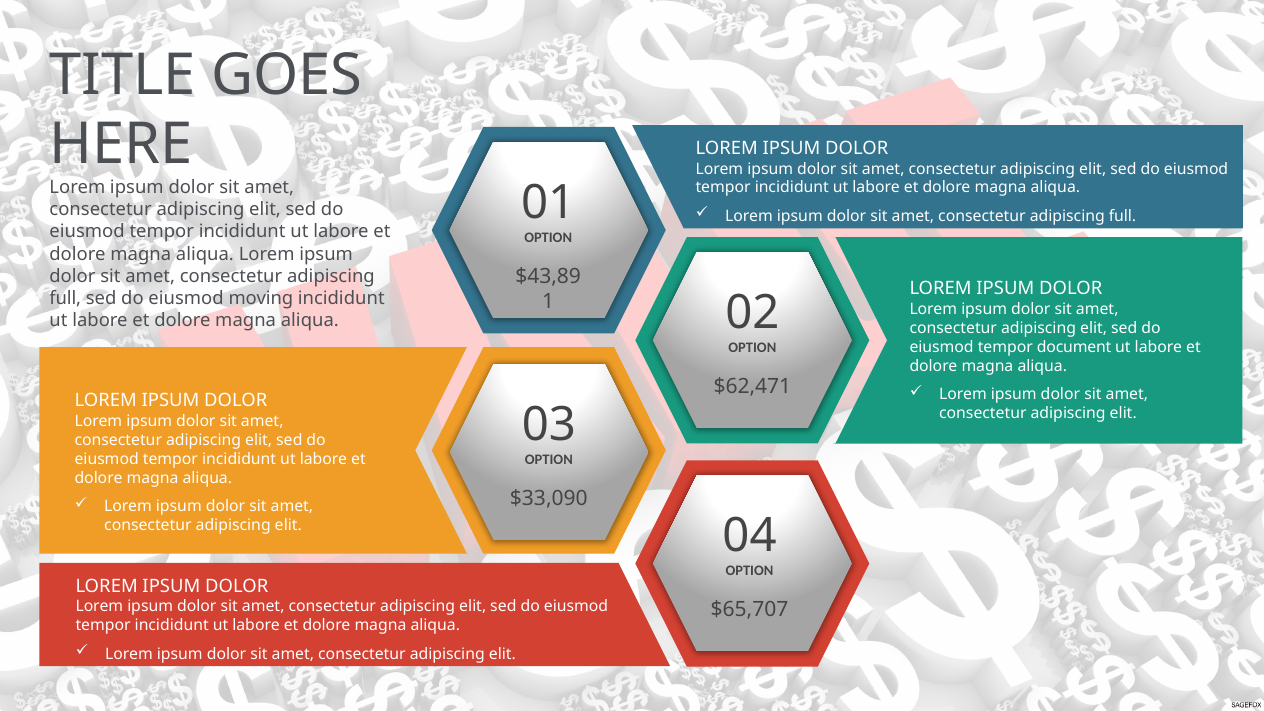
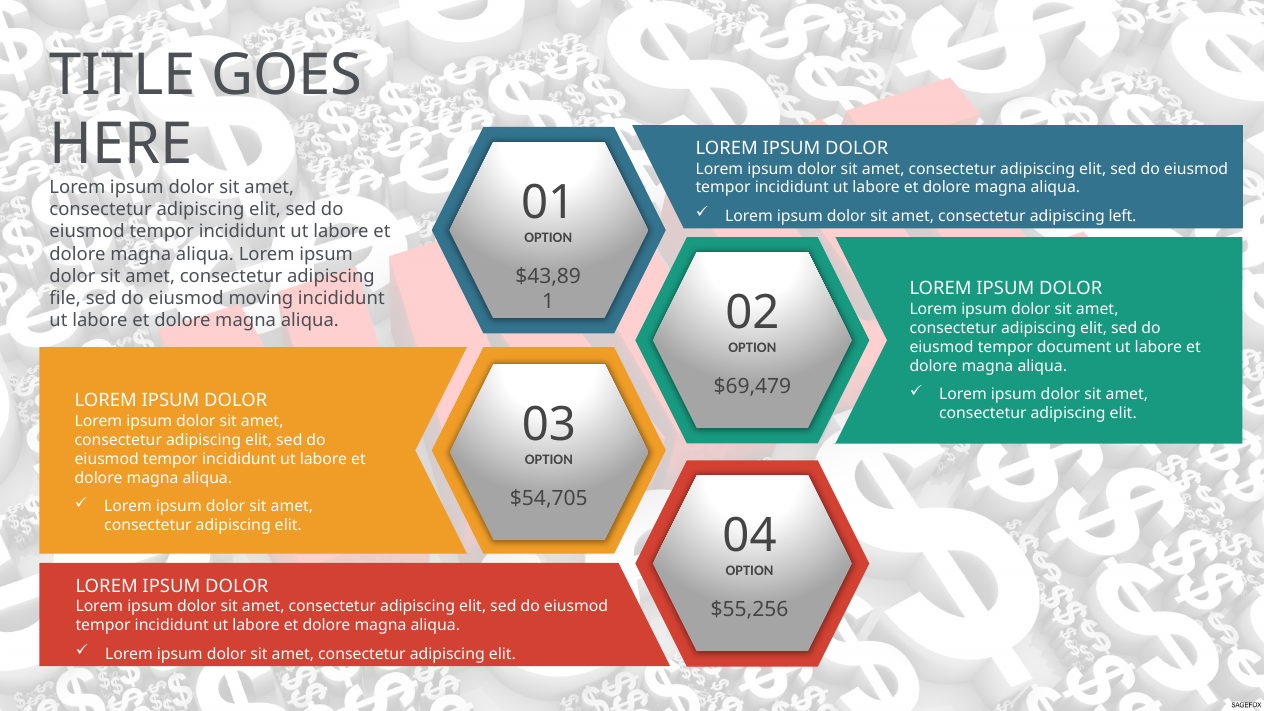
full at (1122, 216): full -> left
full at (65, 298): full -> file
$62,471: $62,471 -> $69,479
$33,090: $33,090 -> $54,705
$65,707: $65,707 -> $55,256
